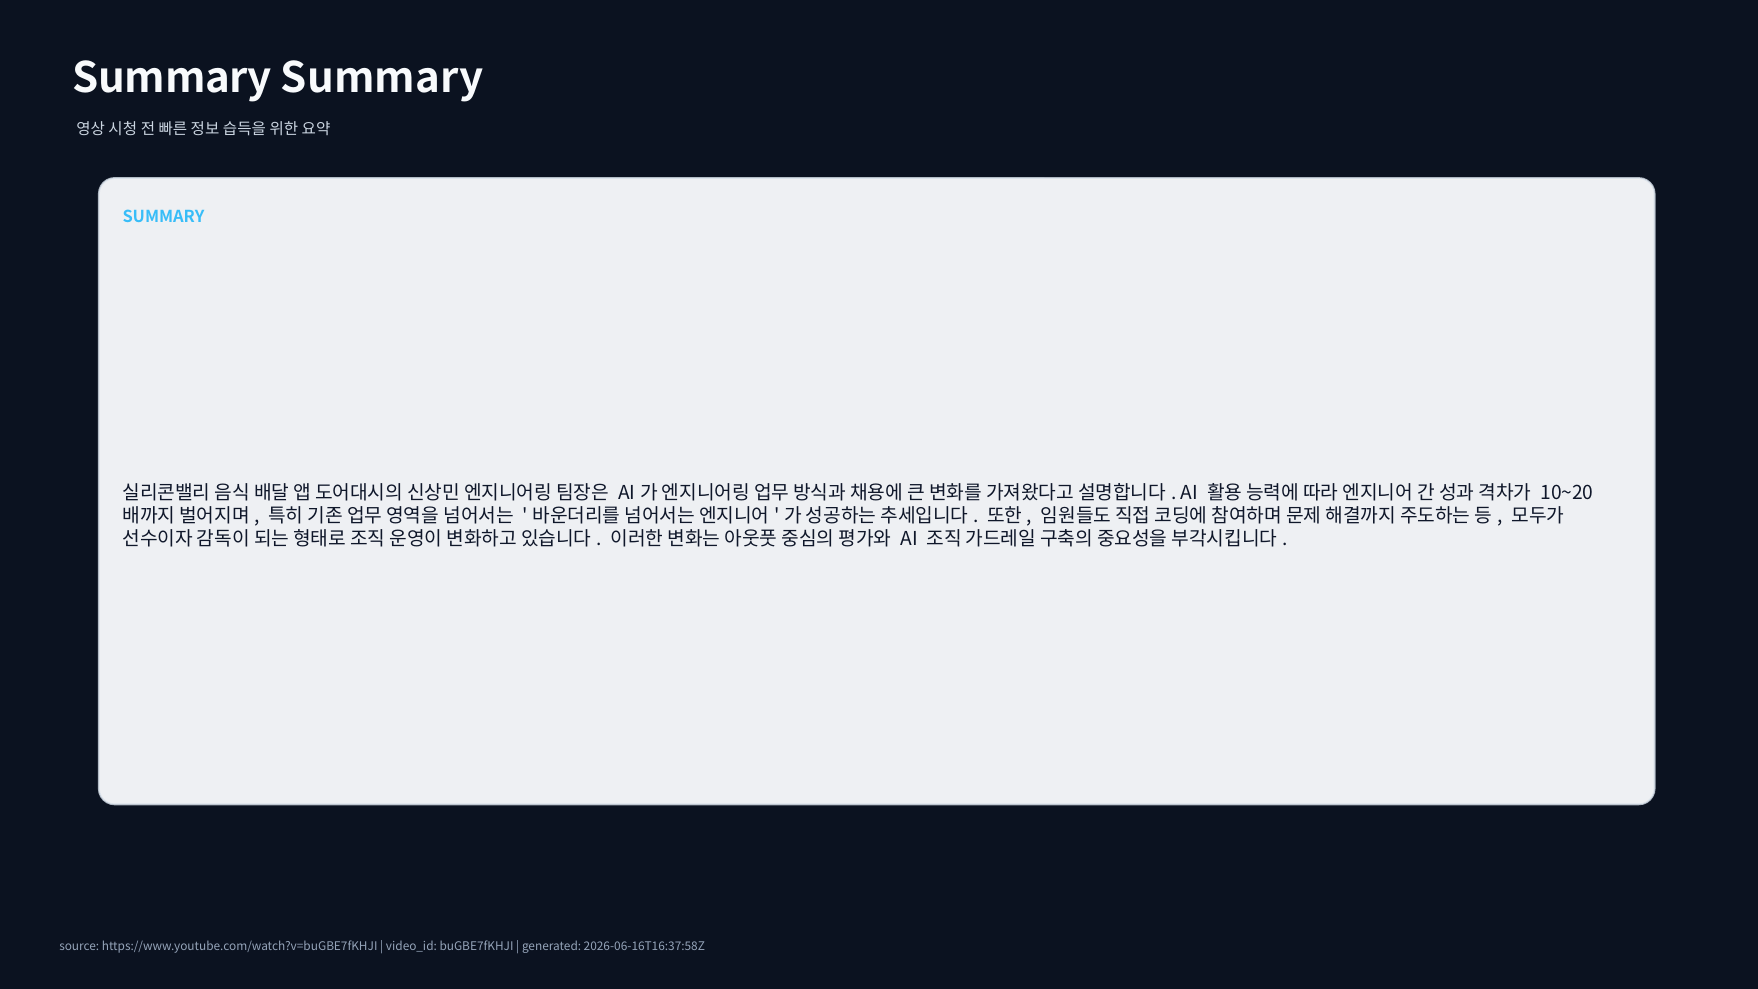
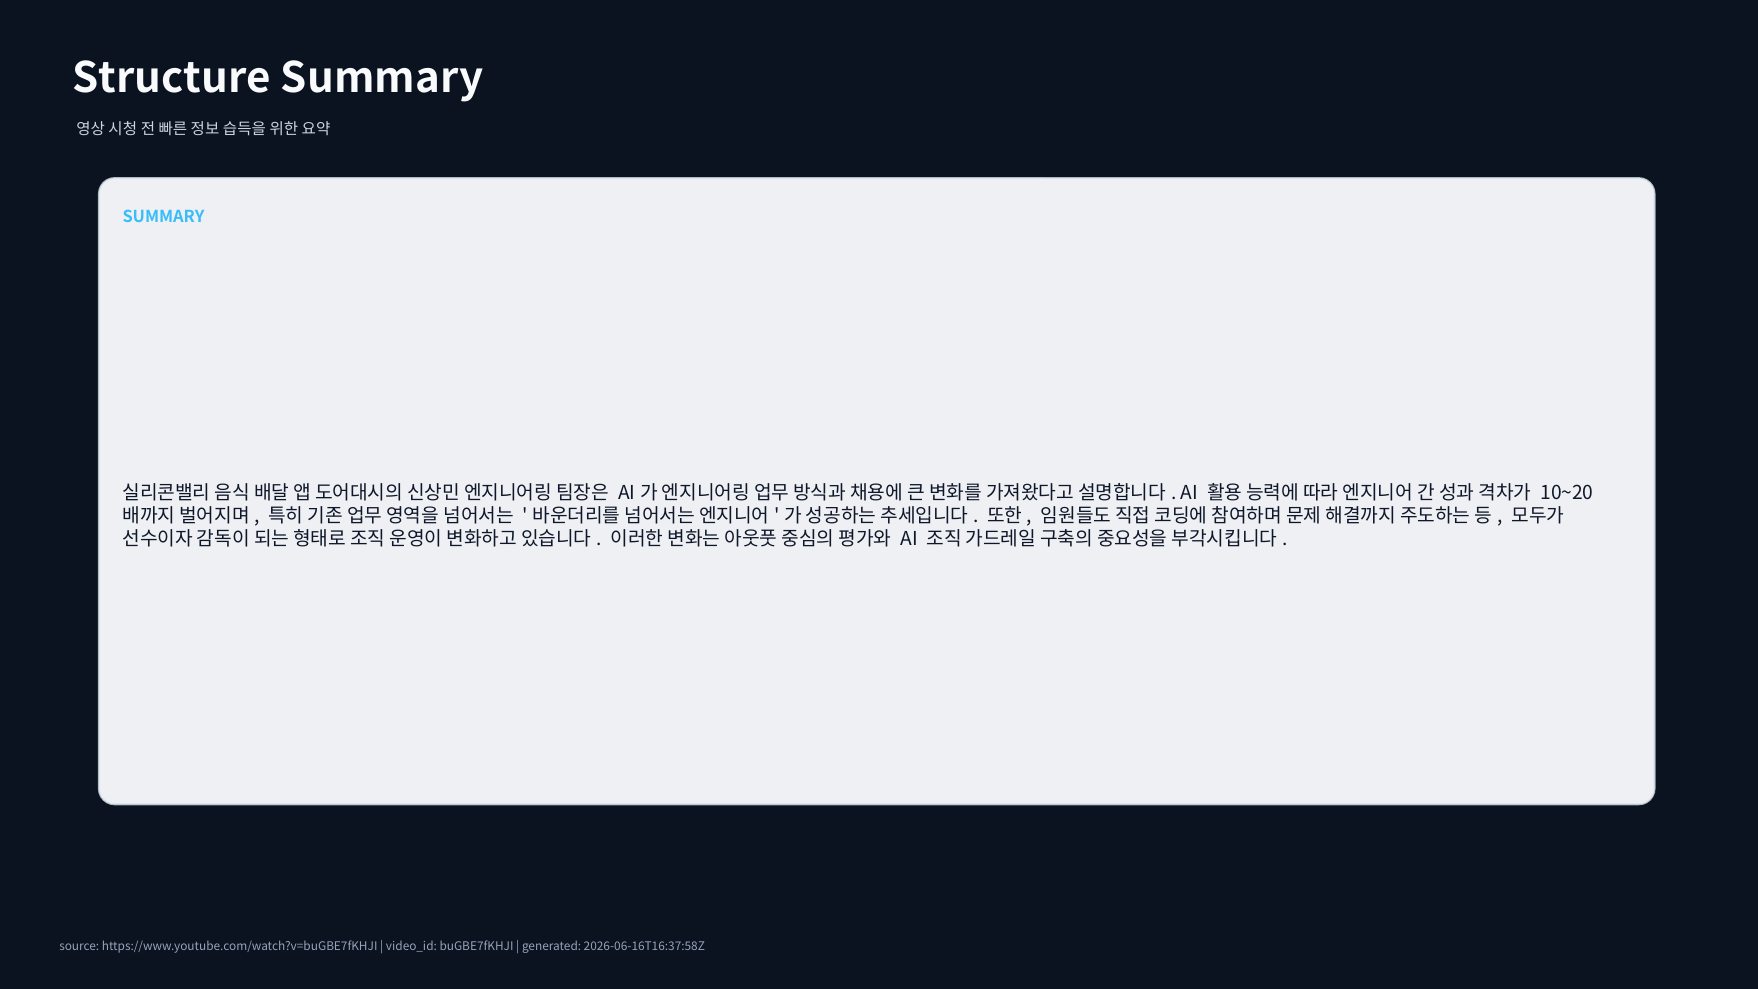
Summary at (172, 79): Summary -> Structure
